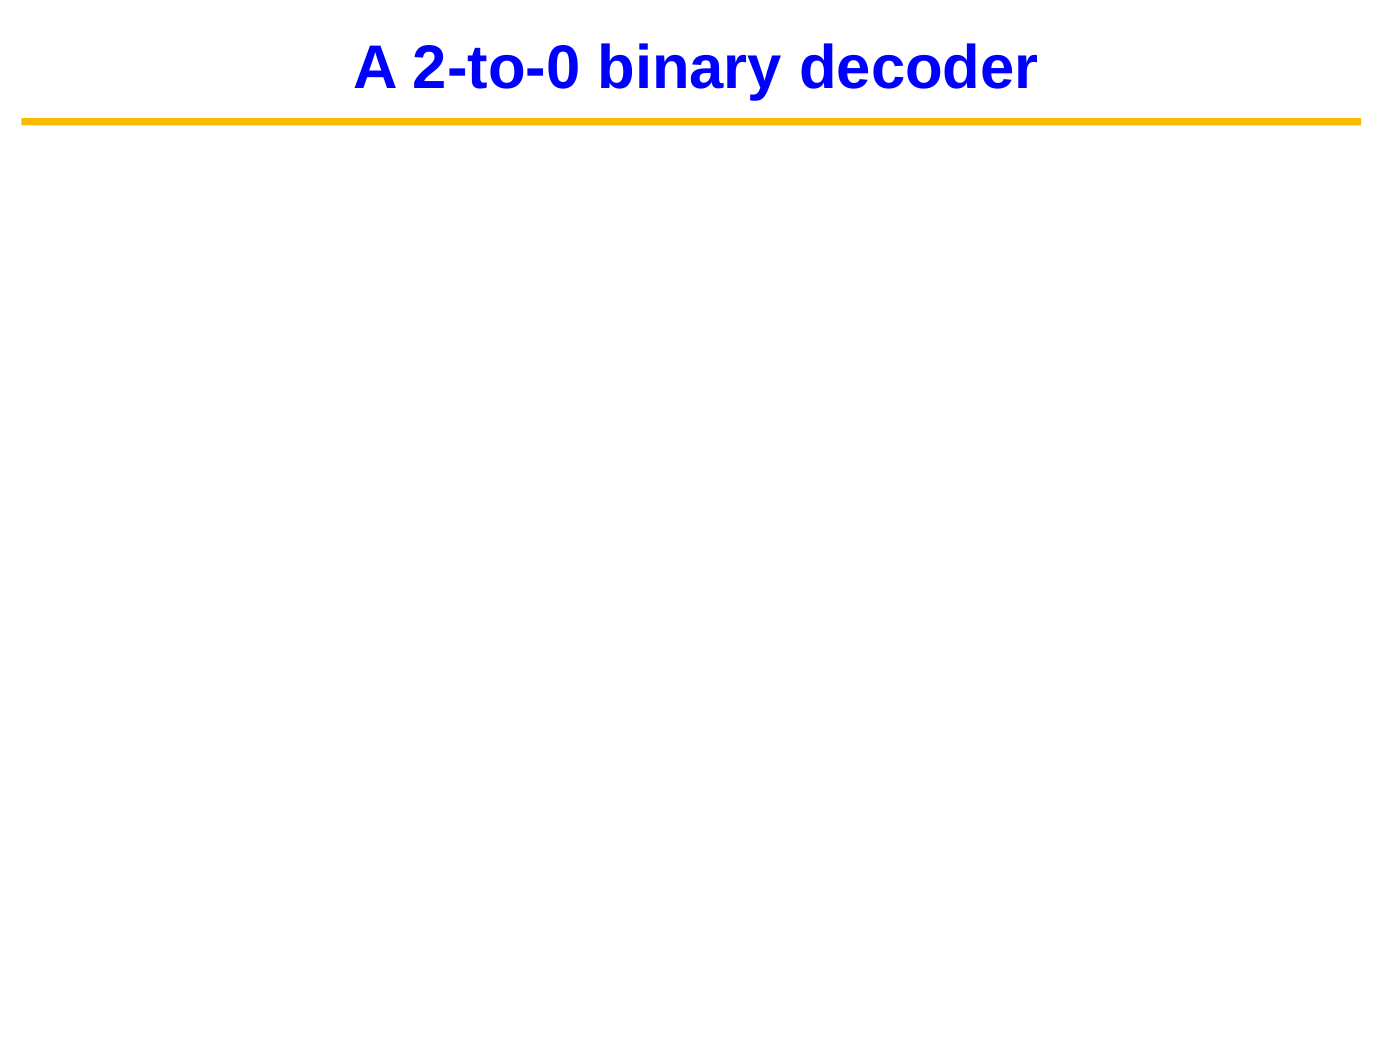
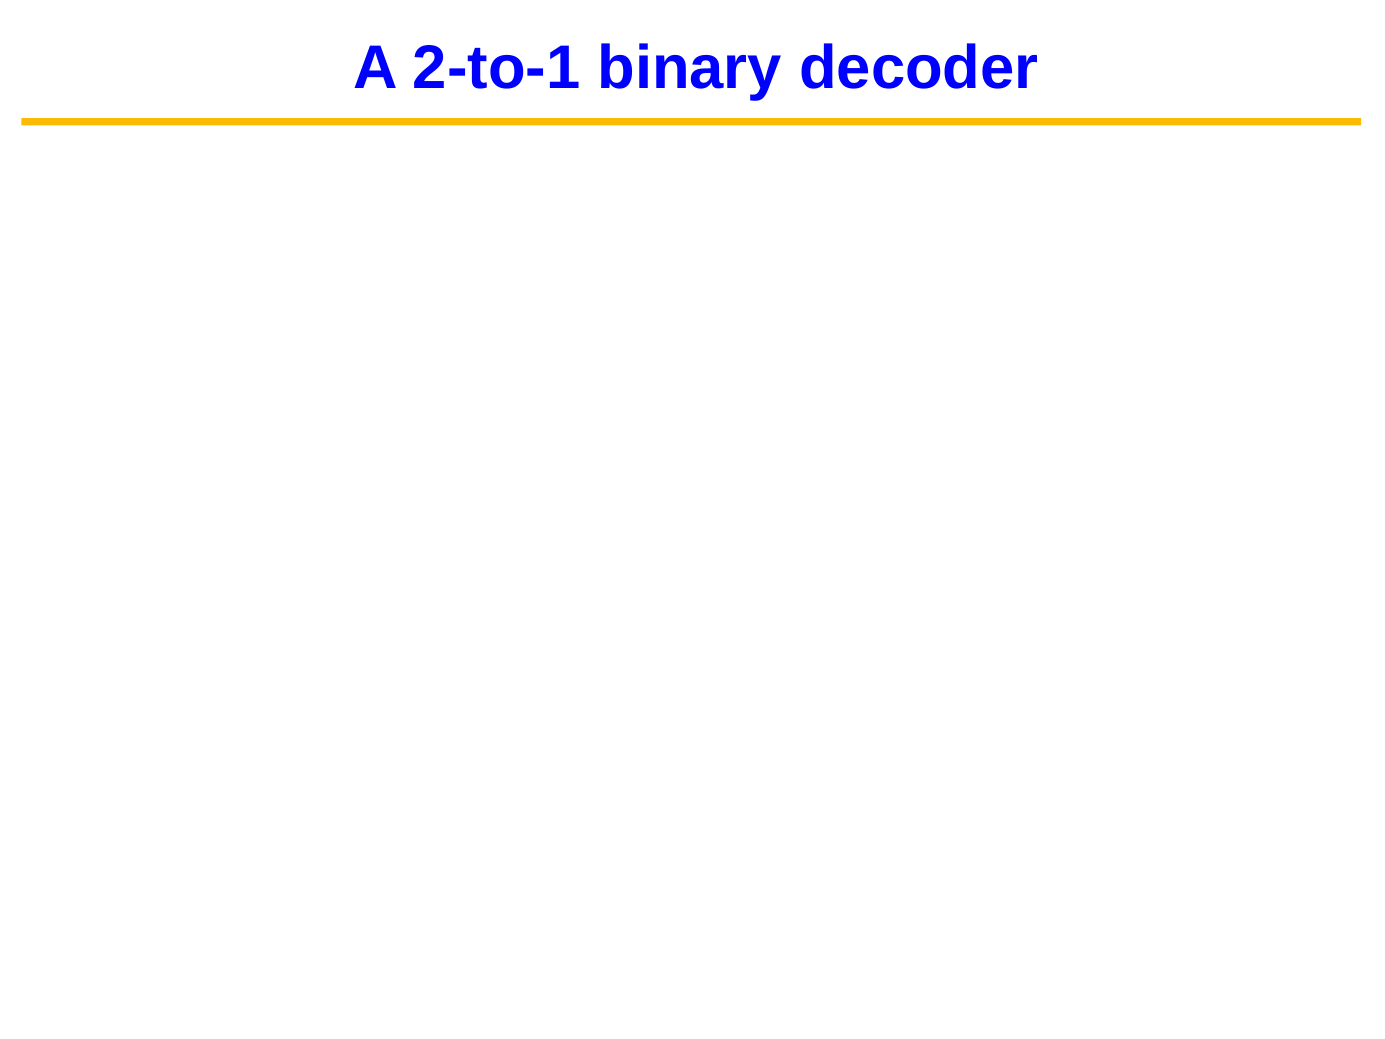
2-to-0: 2-to-0 -> 2-to-1
